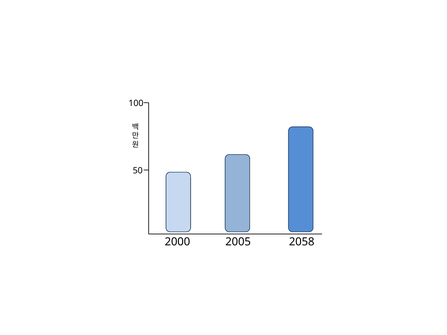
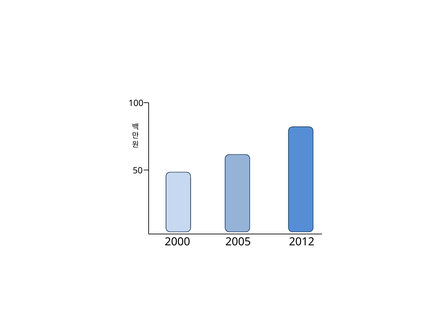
2058: 2058 -> 2012
